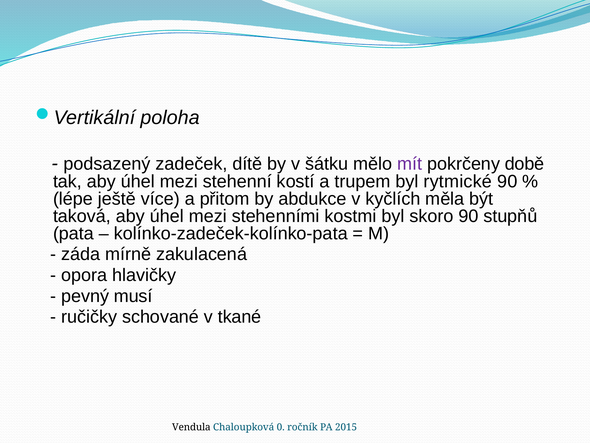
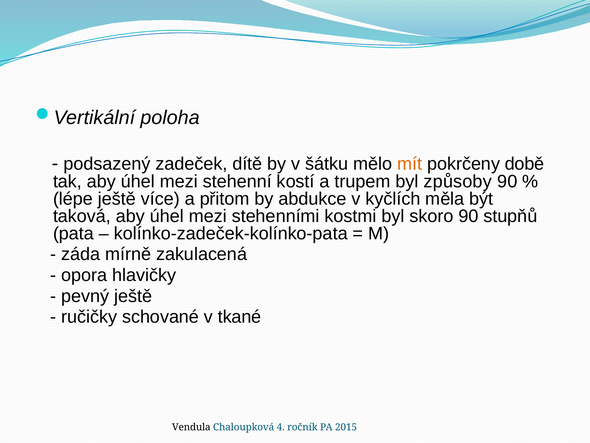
mít colour: purple -> orange
rytmické: rytmické -> způsoby
pevný musí: musí -> ještě
0: 0 -> 4
